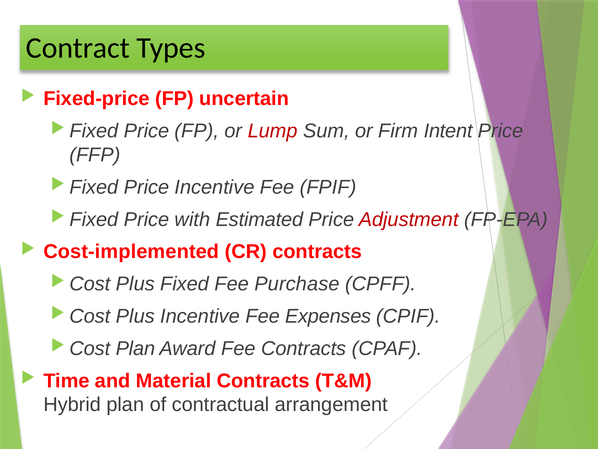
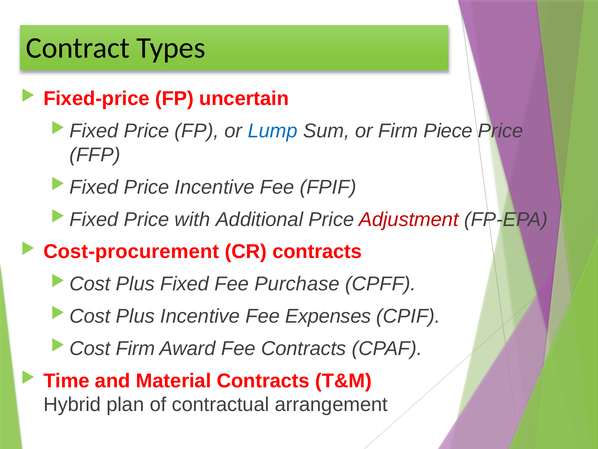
Lump colour: red -> blue
Intent: Intent -> Piece
Estimated: Estimated -> Additional
Cost-implemented: Cost-implemented -> Cost-procurement
Plan at (135, 348): Plan -> Firm
